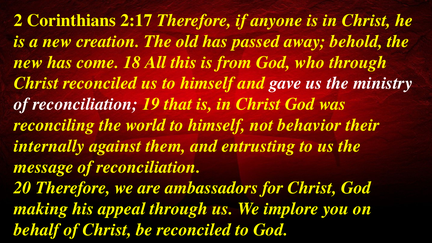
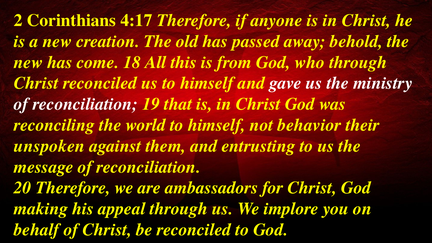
2:17: 2:17 -> 4:17
internally: internally -> unspoken
